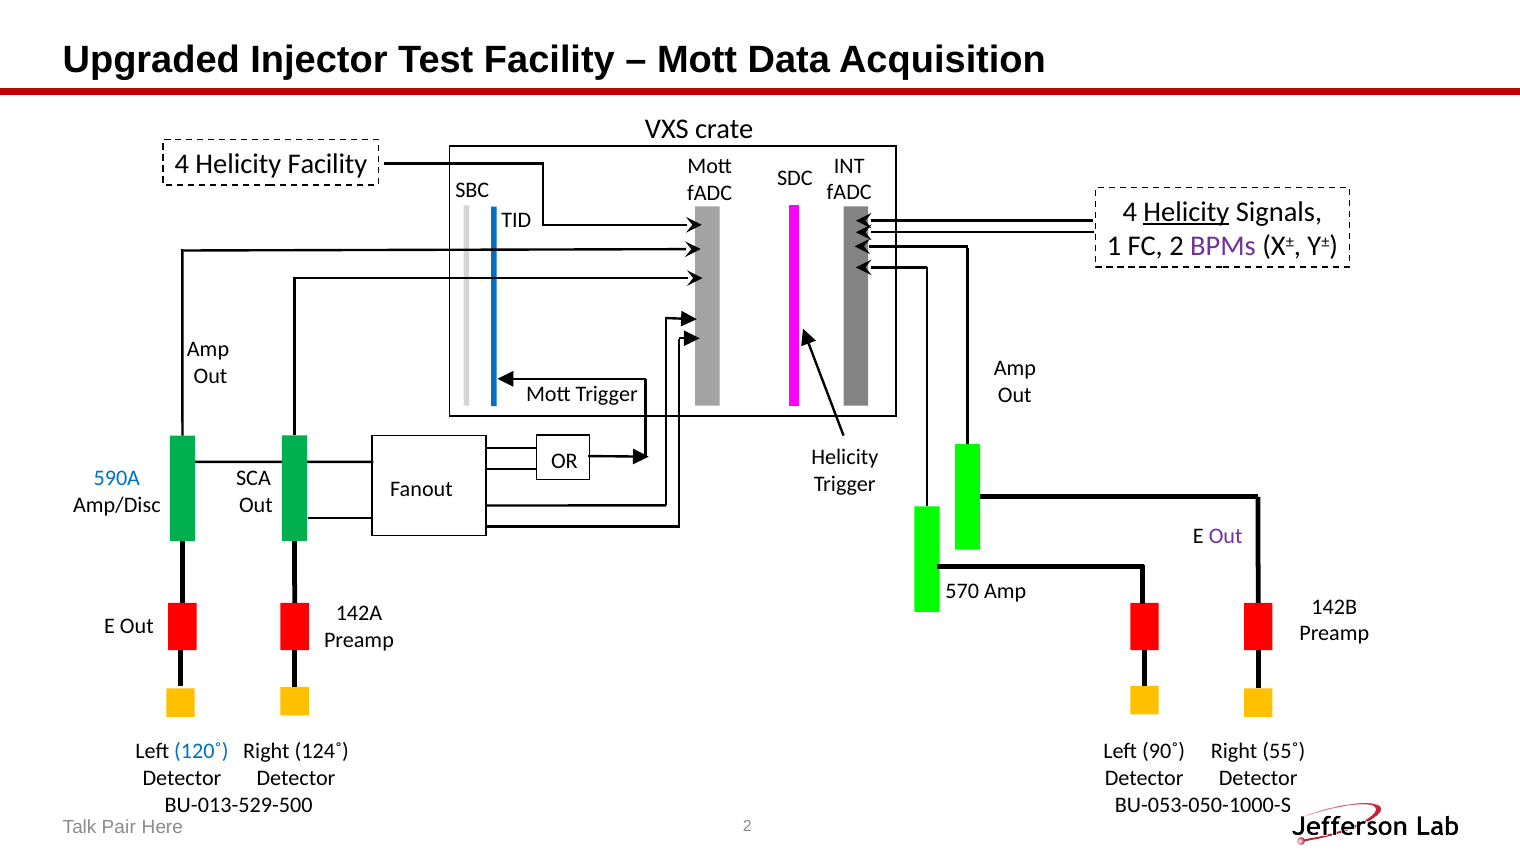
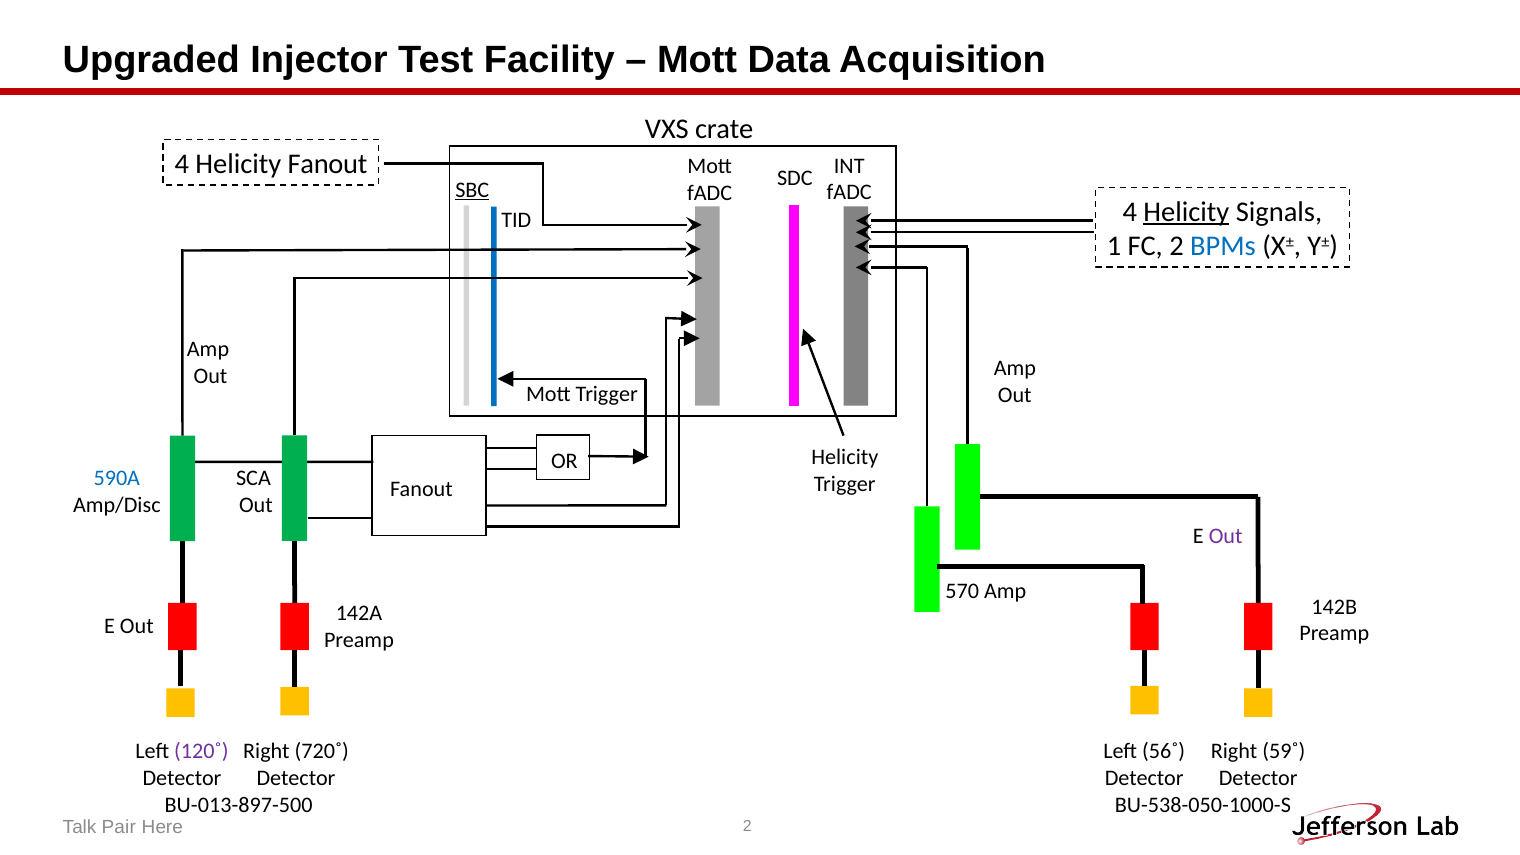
Helicity Facility: Facility -> Fanout
SBC underline: none -> present
BPMs colour: purple -> blue
120˚ colour: blue -> purple
124˚: 124˚ -> 720˚
90˚: 90˚ -> 56˚
55˚: 55˚ -> 59˚
BU-013-529-500: BU-013-529-500 -> BU-013-897-500
BU-053-050-1000-S: BU-053-050-1000-S -> BU-538-050-1000-S
